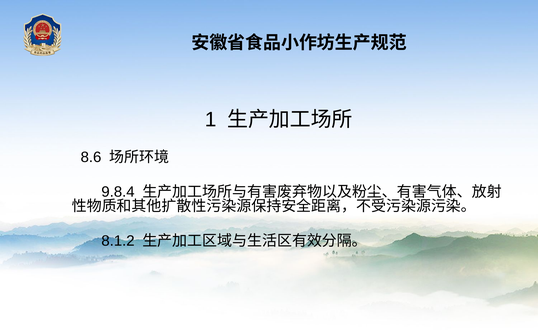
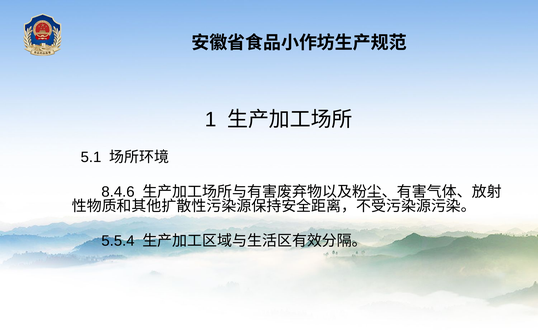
8.6: 8.6 -> 5.1
9.8.4: 9.8.4 -> 8.4.6
8.1.2: 8.1.2 -> 5.5.4
